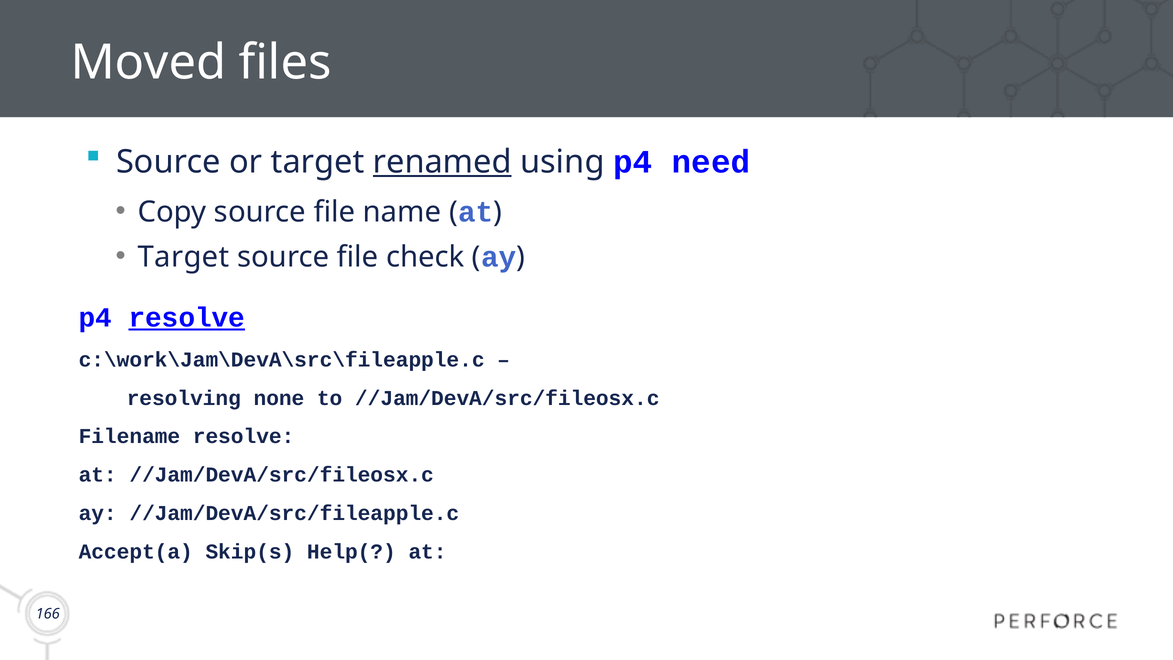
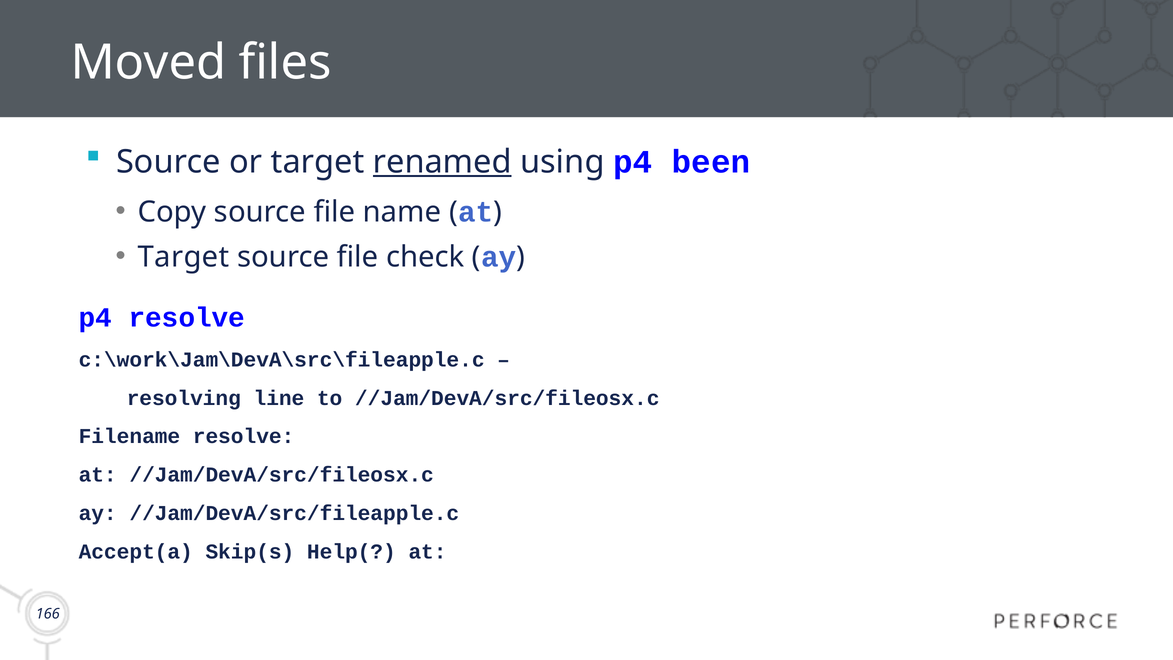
need: need -> been
resolve at (187, 318) underline: present -> none
none: none -> line
